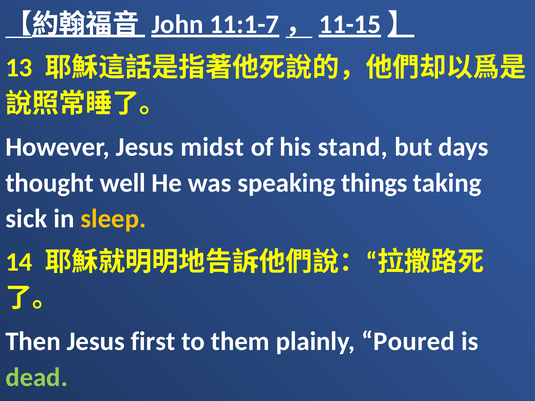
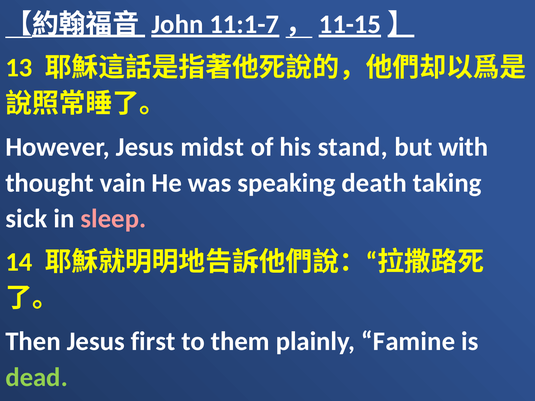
days: days -> with
well: well -> vain
things: things -> death
sleep colour: yellow -> pink
Poured: Poured -> Famine
